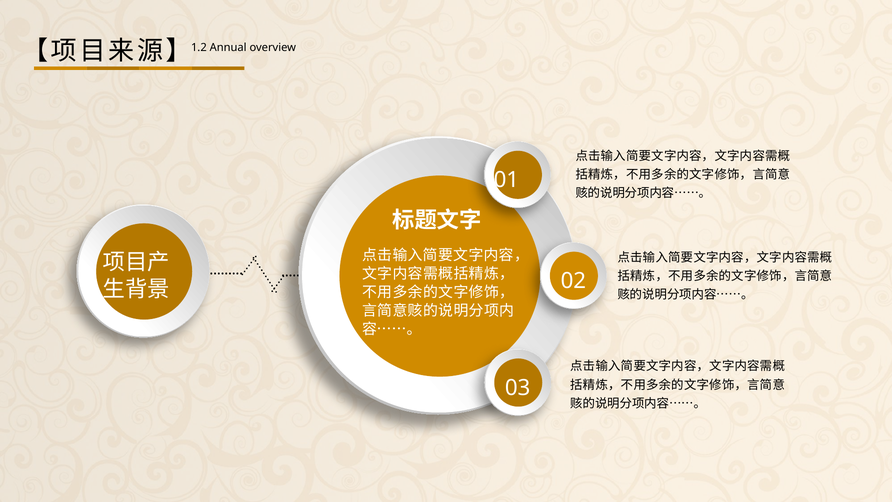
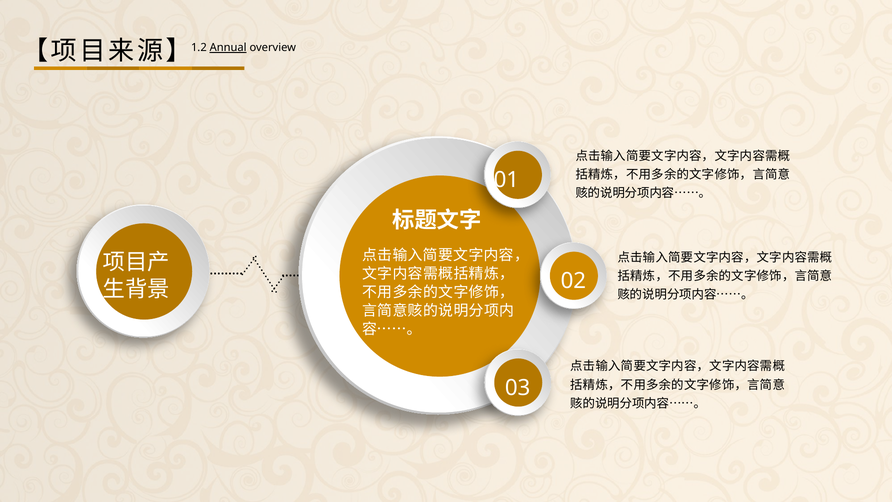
Annual underline: none -> present
